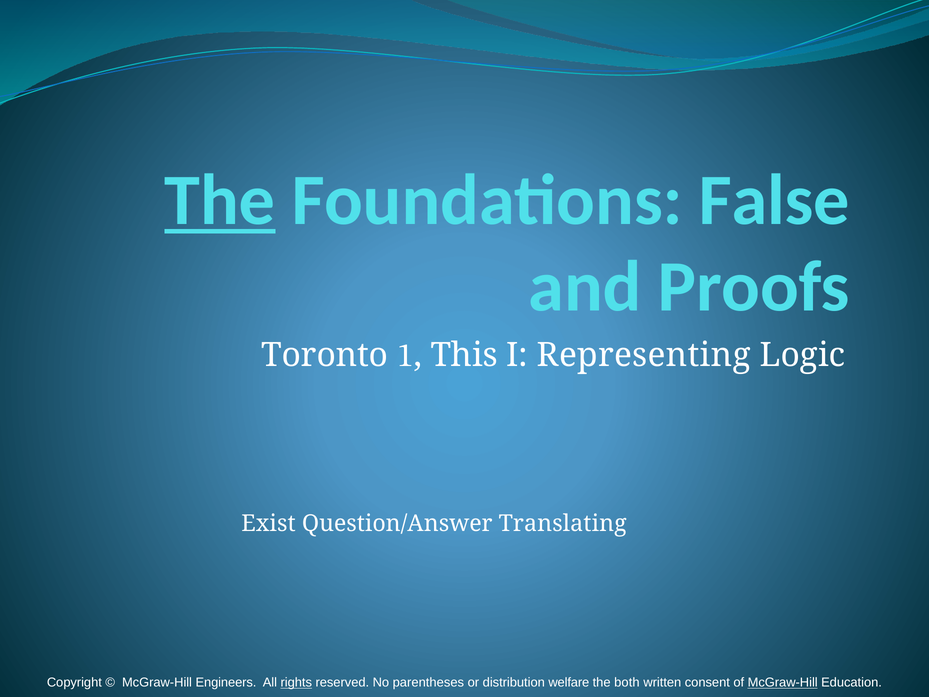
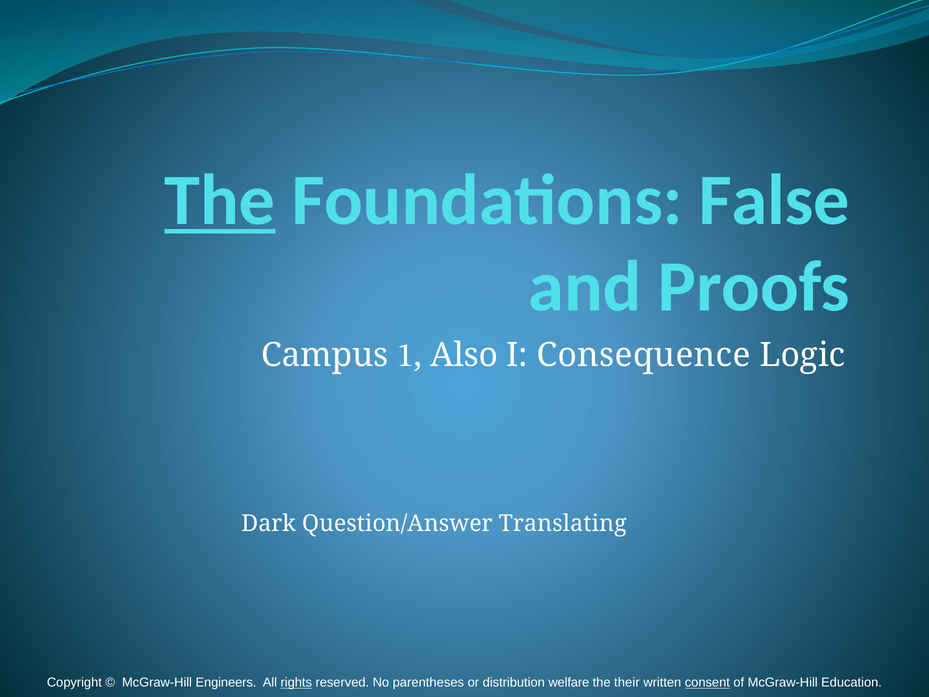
Toronto: Toronto -> Campus
This: This -> Also
Representing: Representing -> Consequence
Exist: Exist -> Dark
both: both -> their
consent underline: none -> present
McGraw-Hill at (783, 682) underline: present -> none
